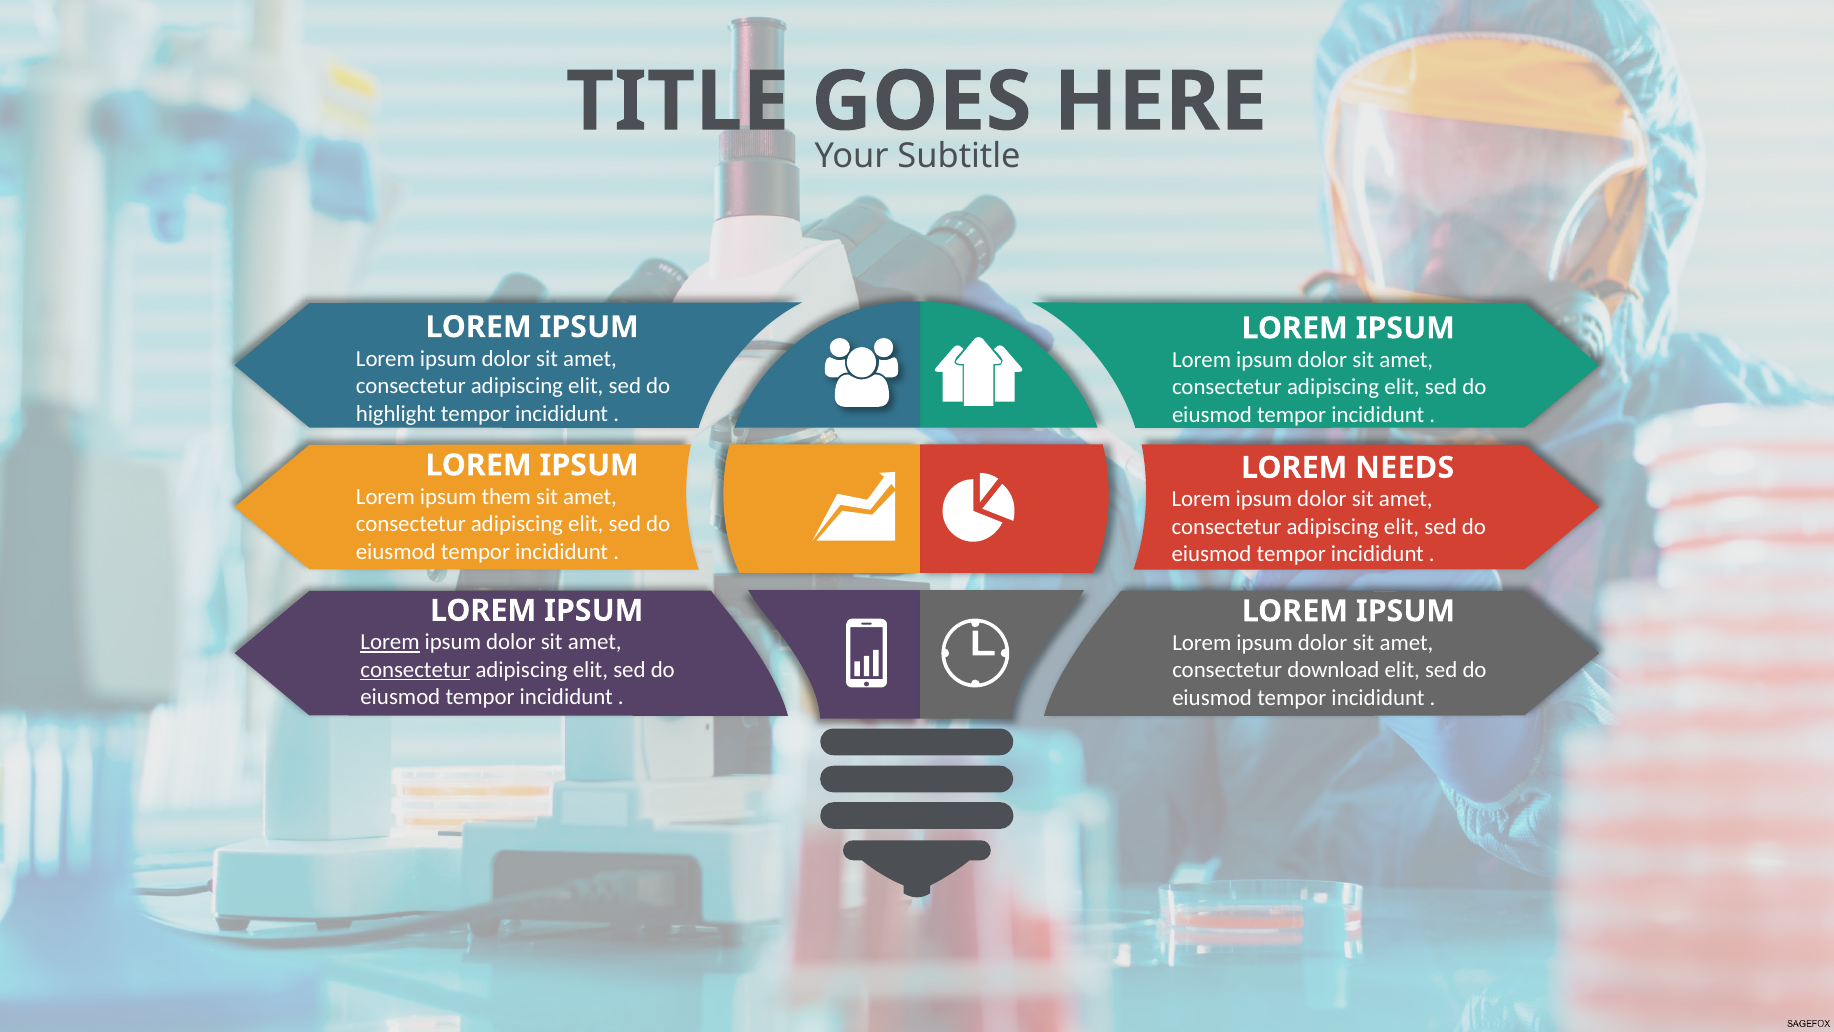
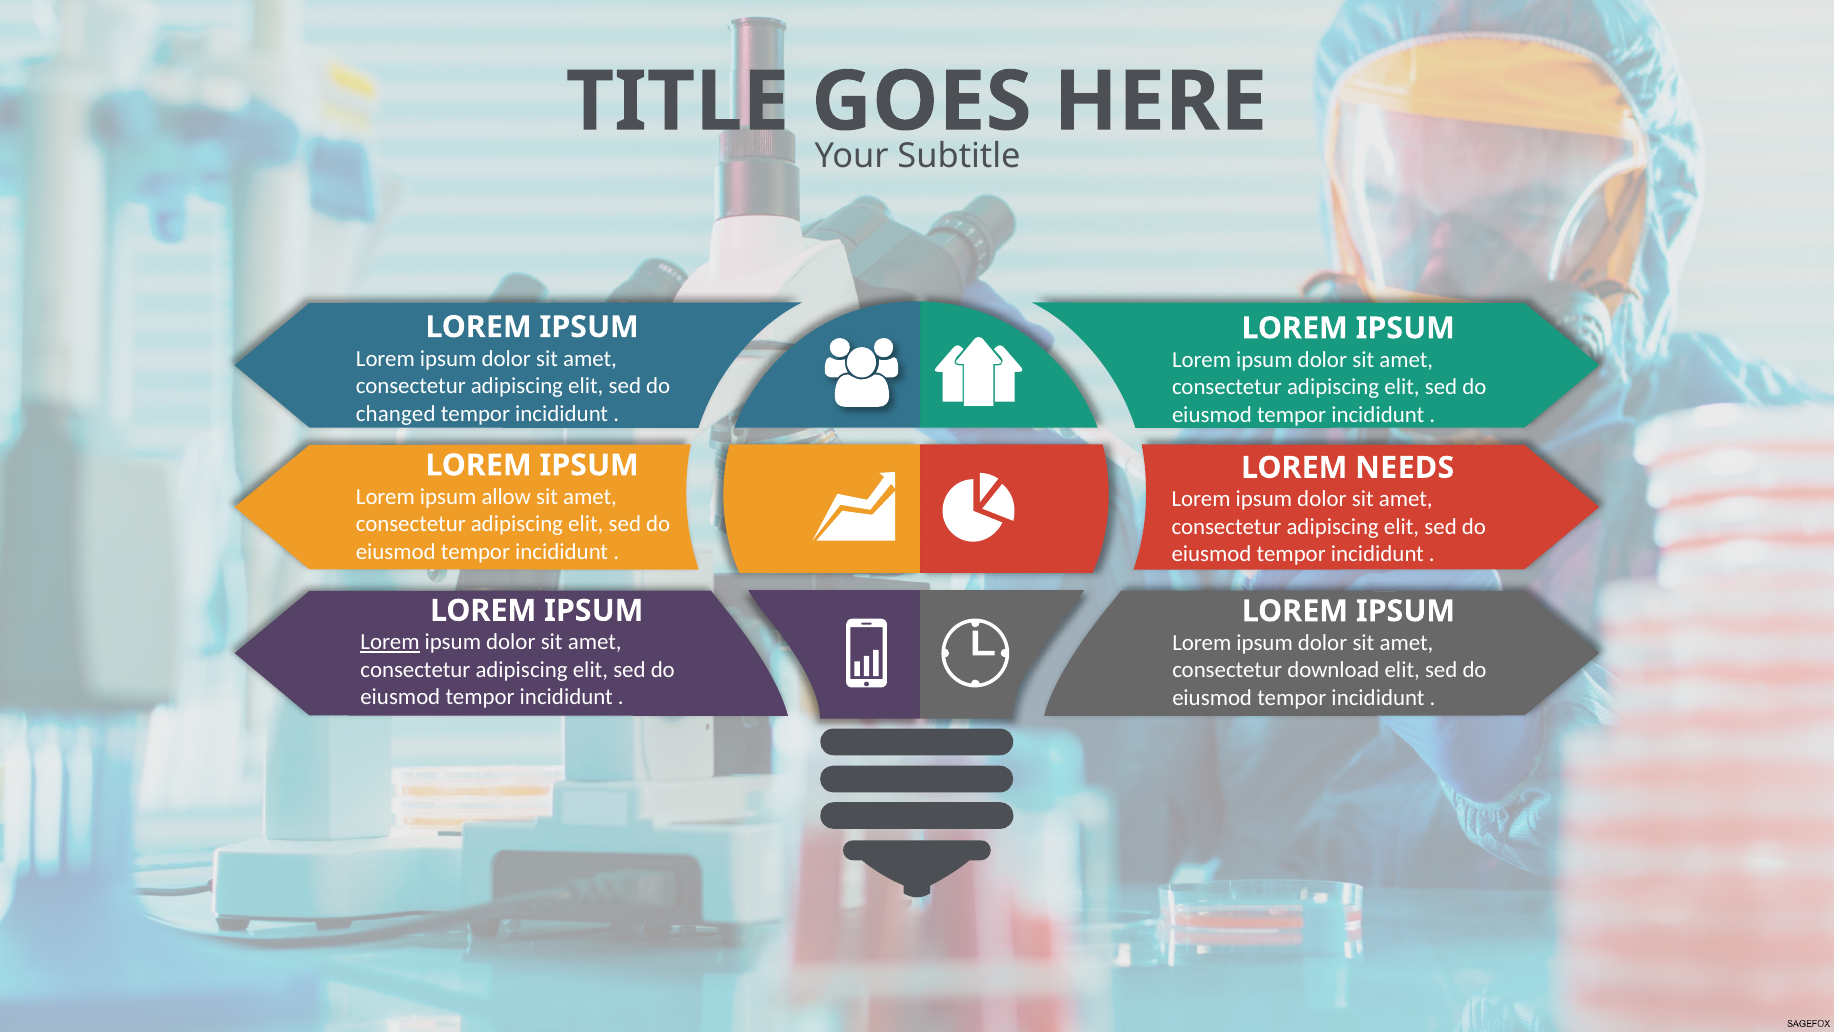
highlight: highlight -> changed
them: them -> allow
consectetur at (415, 670) underline: present -> none
